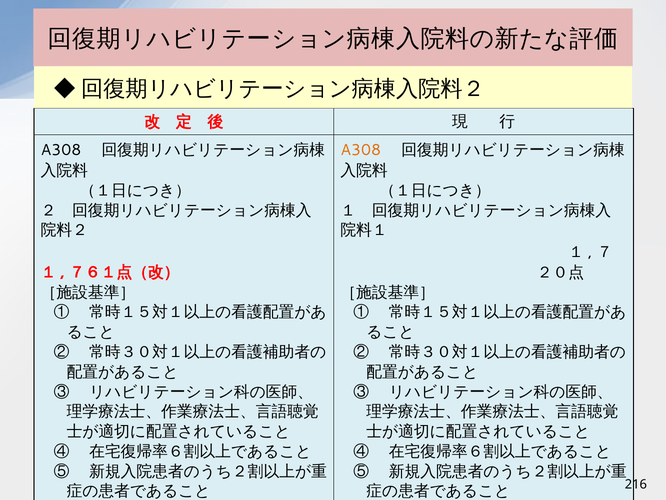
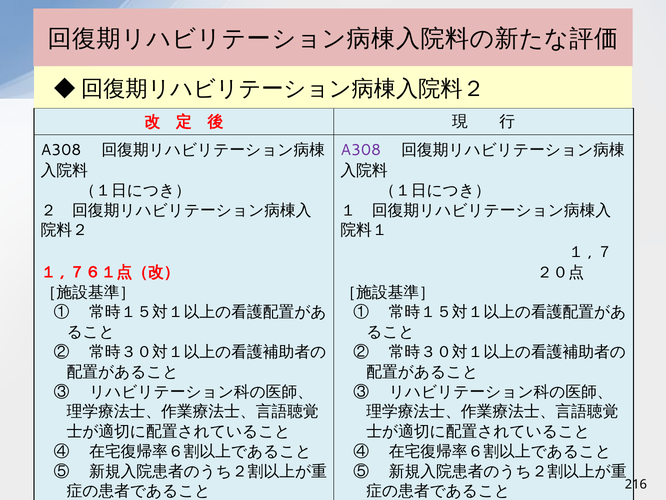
A308 at (361, 150) colour: orange -> purple
